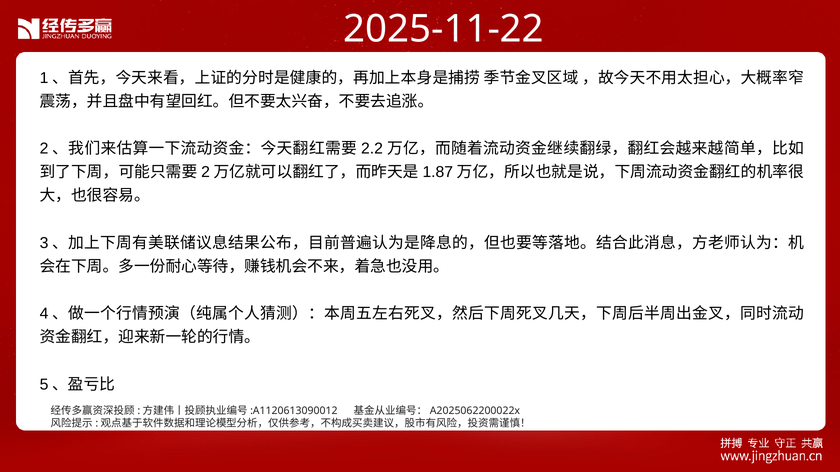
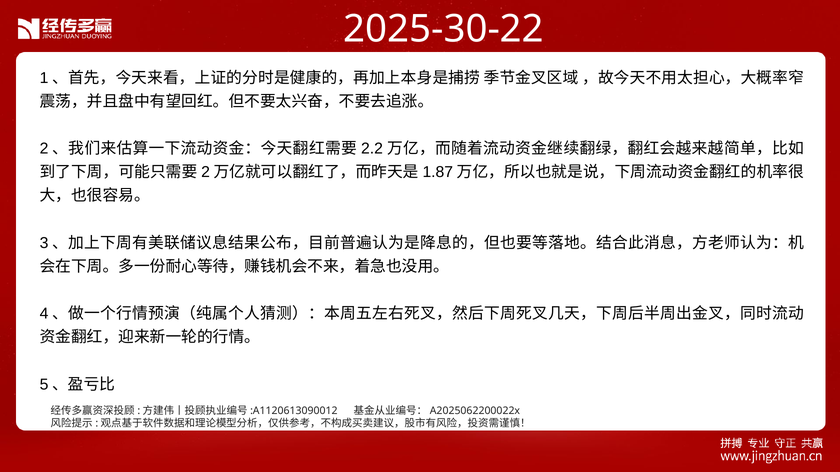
2025-11-22: 2025-11-22 -> 2025-30-22
